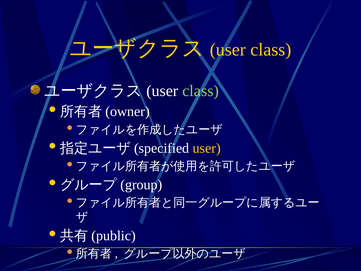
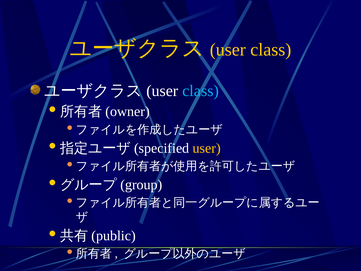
class at (201, 91) colour: light green -> light blue
